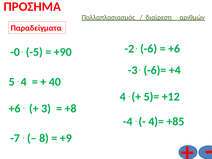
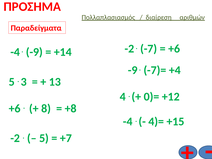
-6: -6 -> -7
-0 at (15, 52): -0 -> -4
-5 at (34, 52): -5 -> -9
+90: +90 -> +14
-3 at (133, 70): -3 -> -9
-6)=: -6)= -> -7)=
4 at (24, 82): 4 -> 3
40: 40 -> 13
5)=: 5)= -> 0)=
3: 3 -> 8
+85: +85 -> +15
-7 at (15, 138): -7 -> -2
8 at (44, 138): 8 -> 5
+9: +9 -> +7
